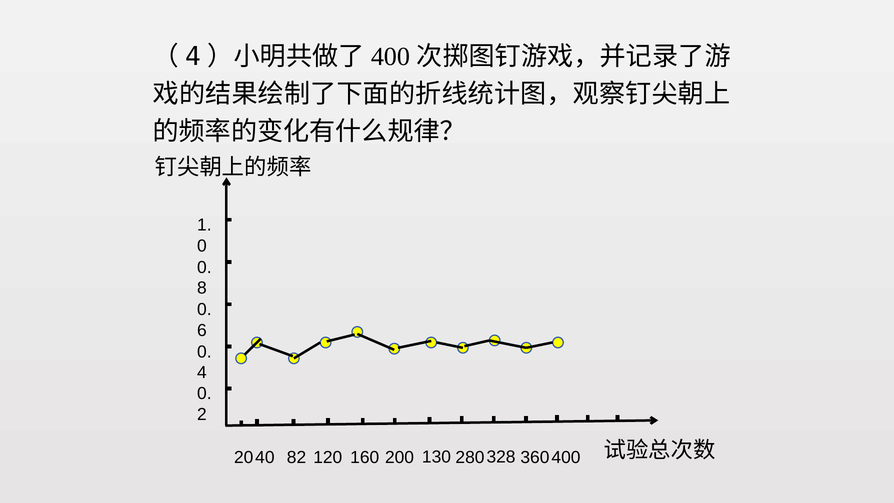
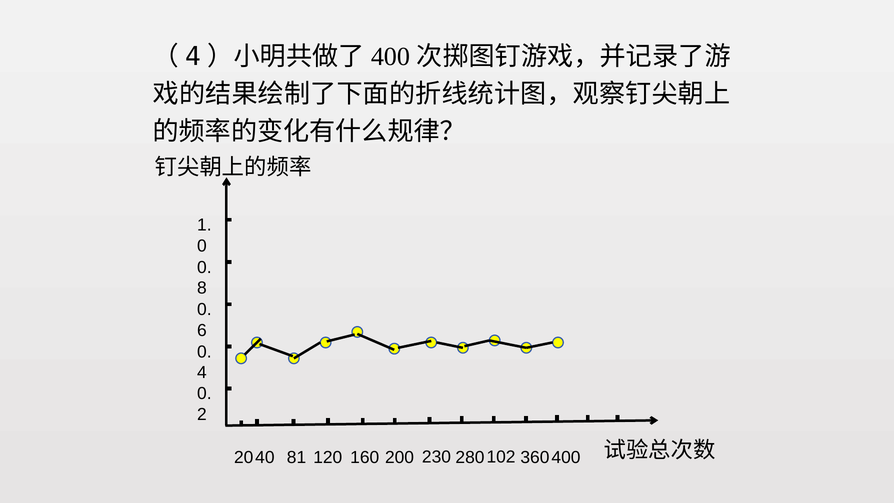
82: 82 -> 81
130: 130 -> 230
328: 328 -> 102
